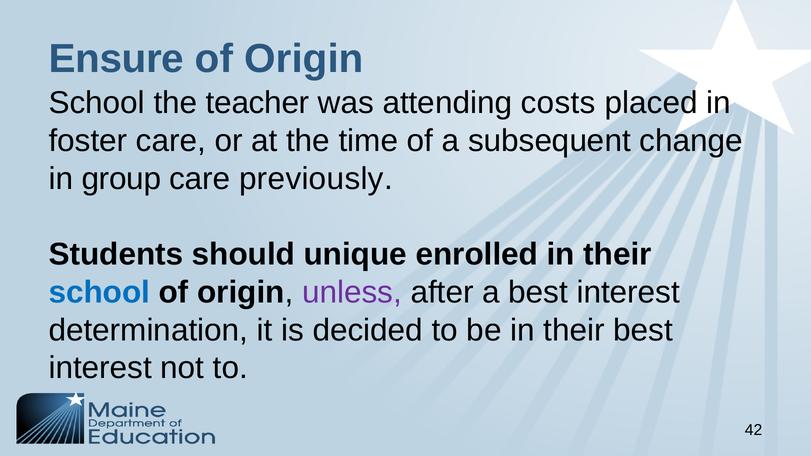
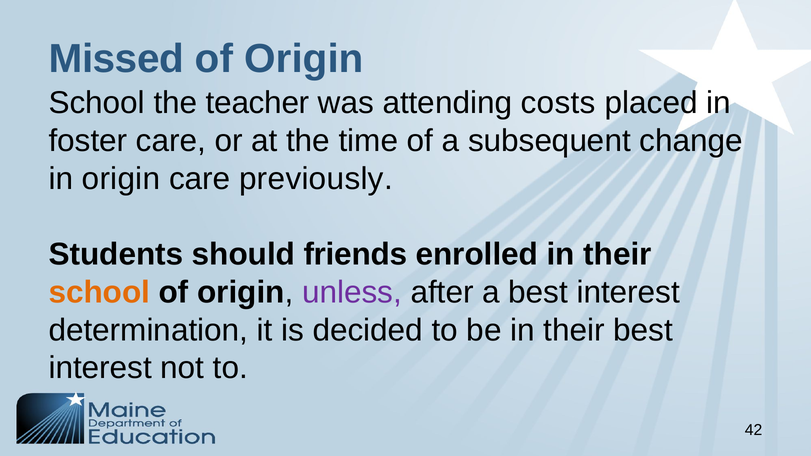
Ensure: Ensure -> Missed
in group: group -> origin
unique: unique -> friends
school at (99, 292) colour: blue -> orange
